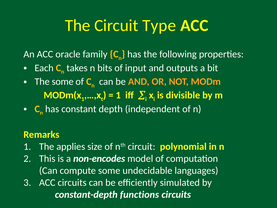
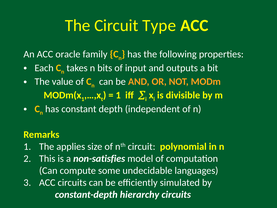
The some: some -> value
non-encodes: non-encodes -> non-satisfies
functions: functions -> hierarchy
